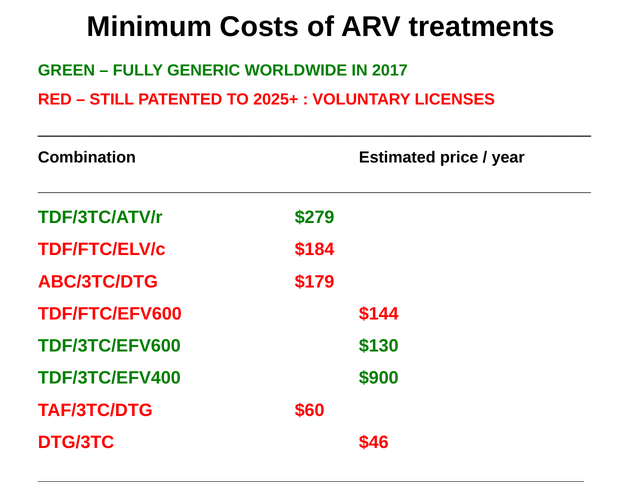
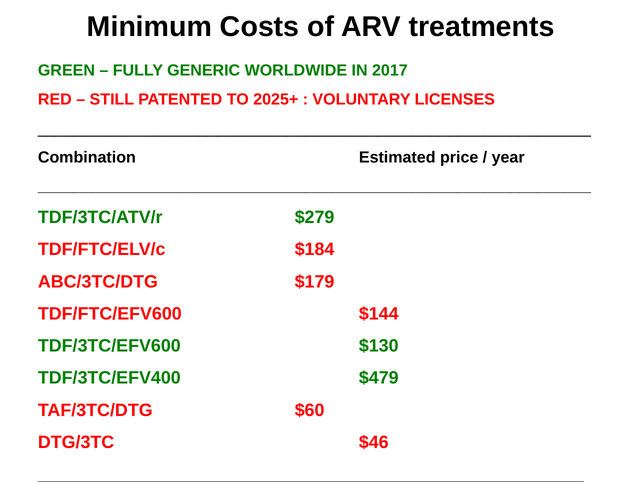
$900: $900 -> $479
